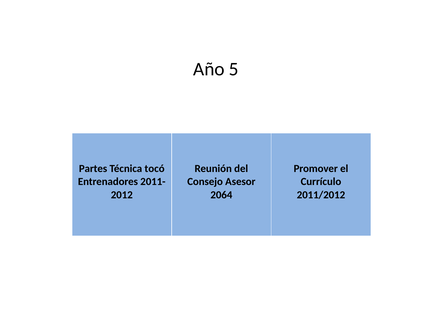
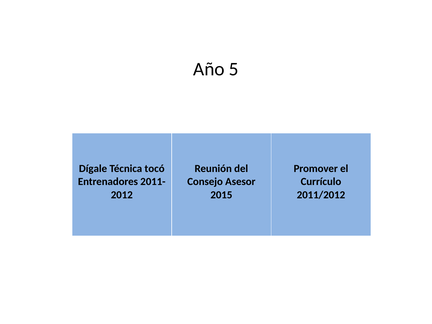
Partes: Partes -> Dígale
2064: 2064 -> 2015
